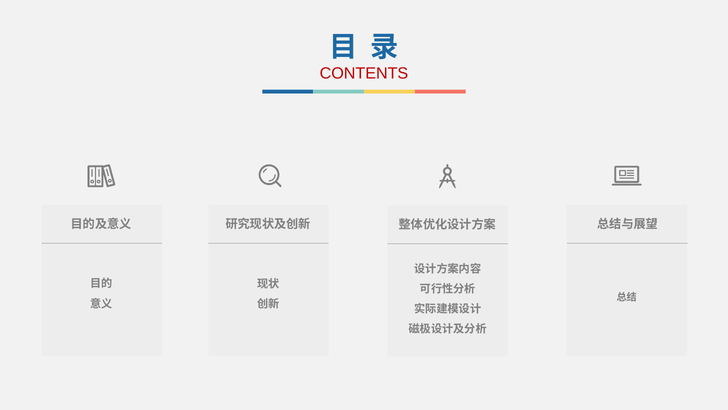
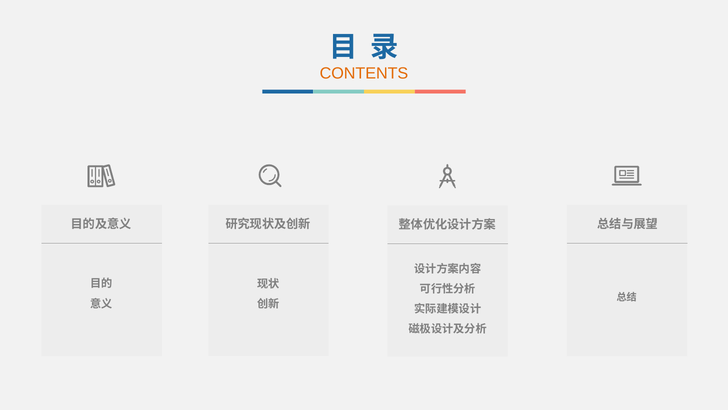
CONTENTS colour: red -> orange
